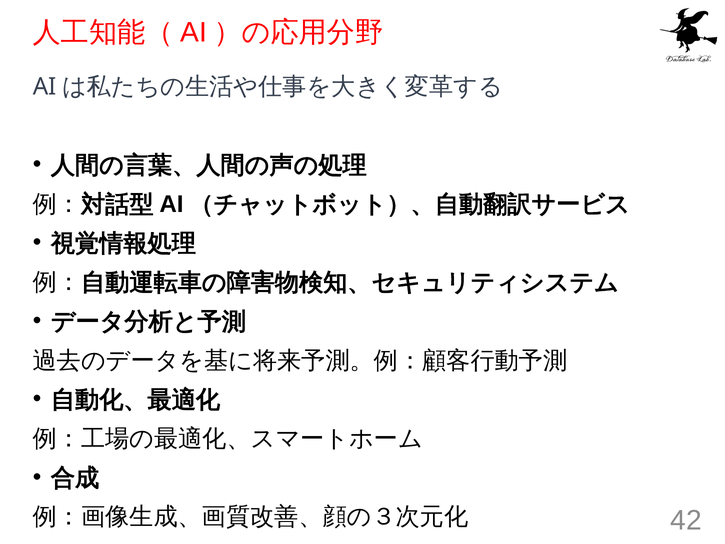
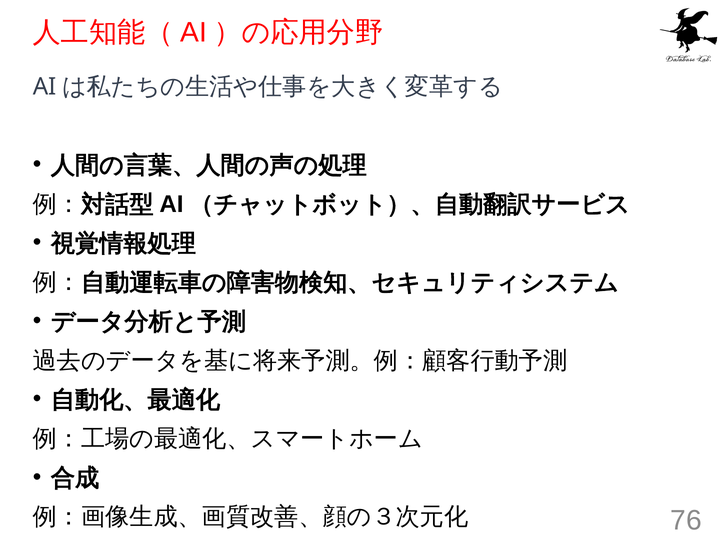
42: 42 -> 76
